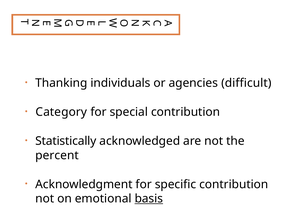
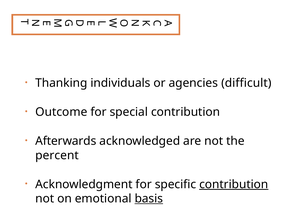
Category: Category -> Outcome
Statistically: Statistically -> Afterwards
contribution at (234, 185) underline: none -> present
